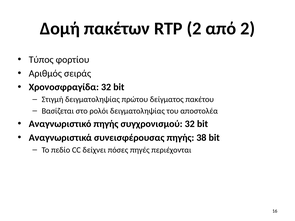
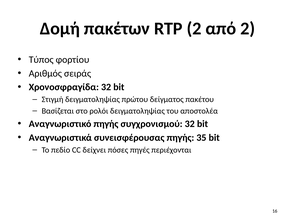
38: 38 -> 35
